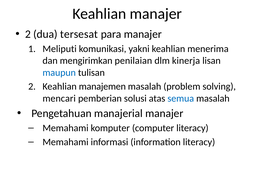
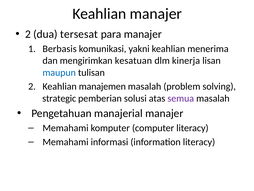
Meliputi: Meliputi -> Berbasis
penilaian: penilaian -> kesatuan
mencari: mencari -> strategic
semua colour: blue -> purple
